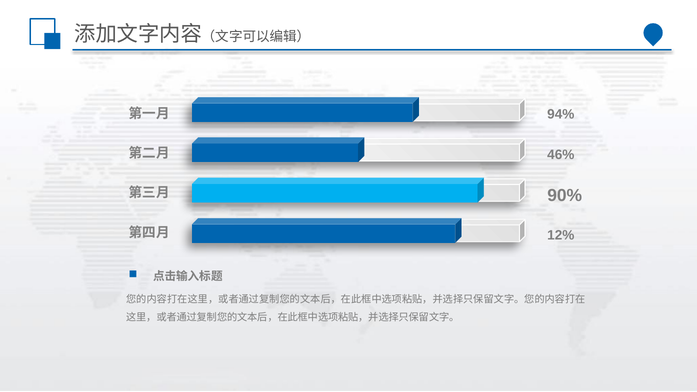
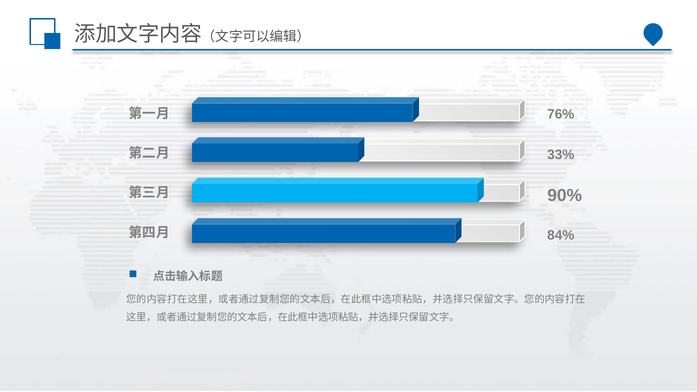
94%: 94% -> 76%
46%: 46% -> 33%
12%: 12% -> 84%
